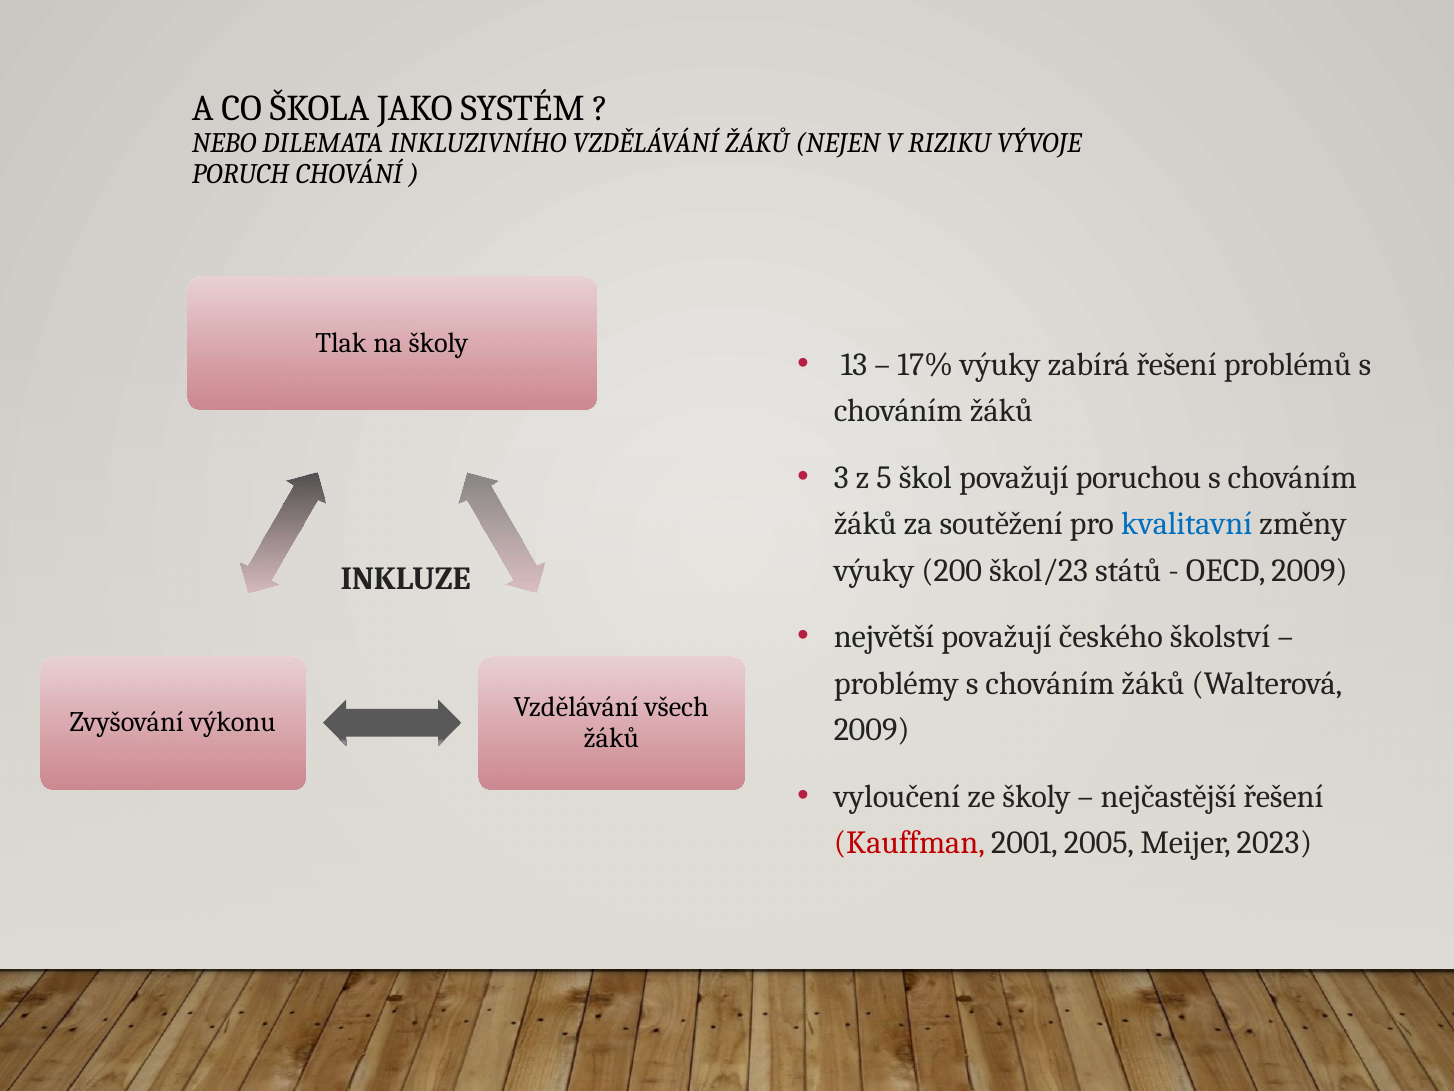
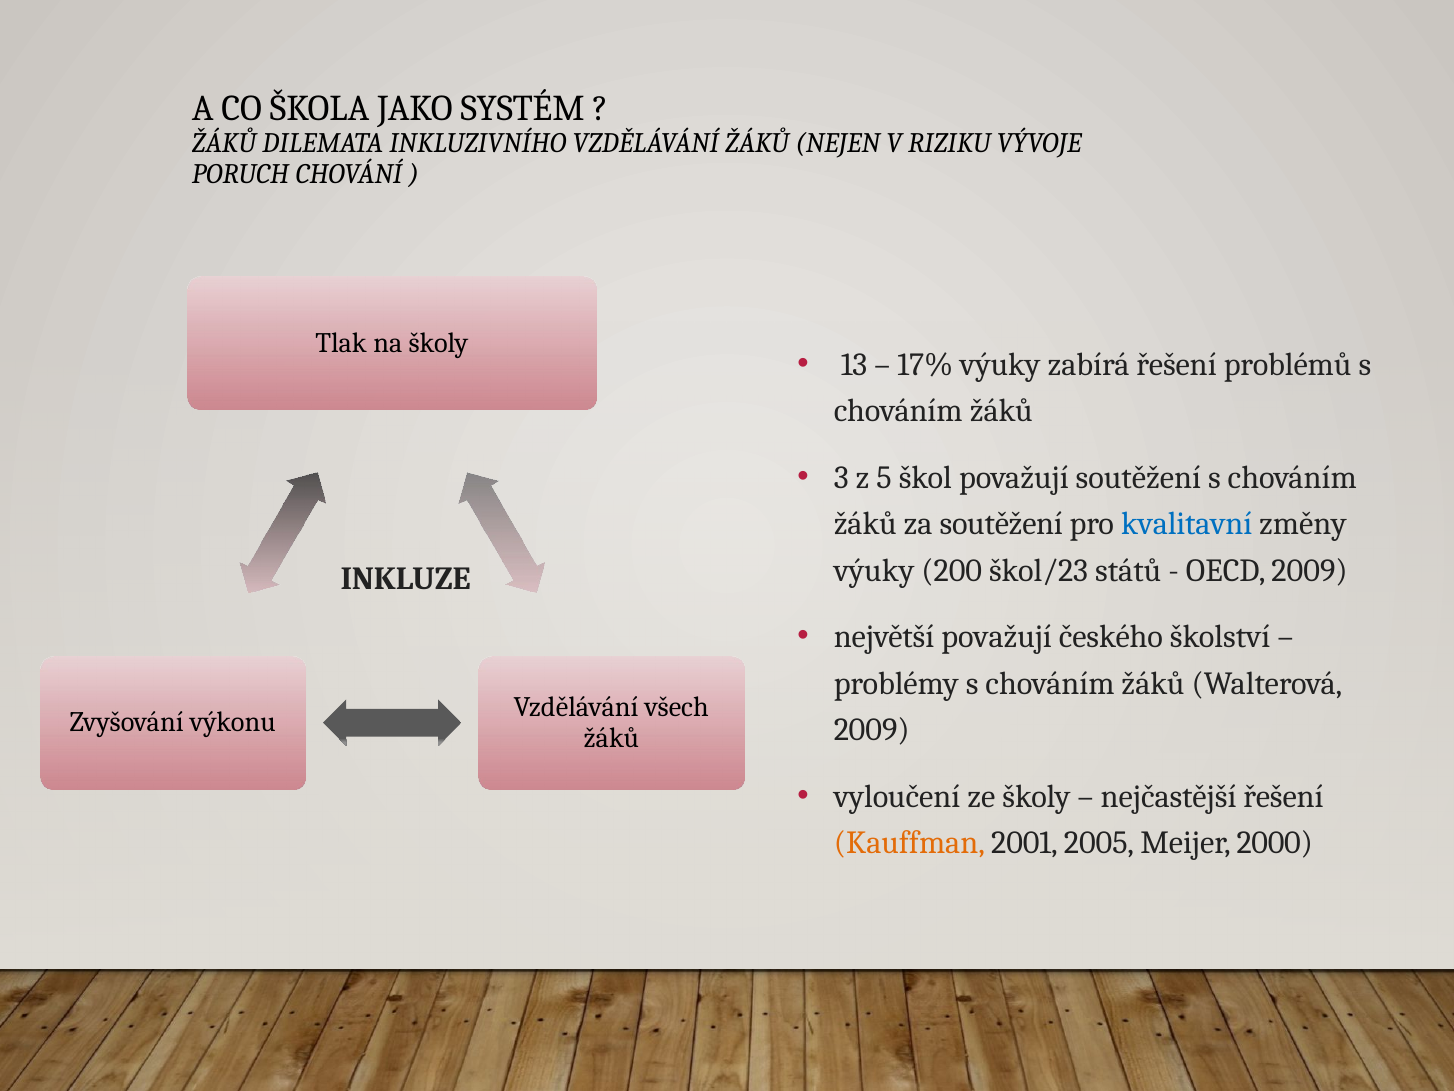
NEBO at (224, 143): NEBO -> ŽÁKŮ
považují poruchou: poruchou -> soutěžení
Kauffman colour: red -> orange
2023: 2023 -> 2000
